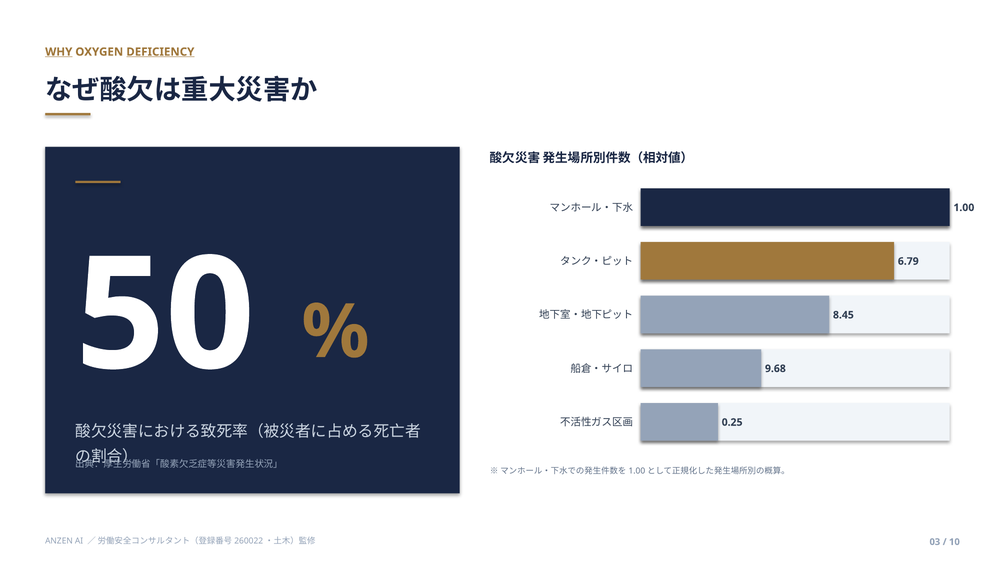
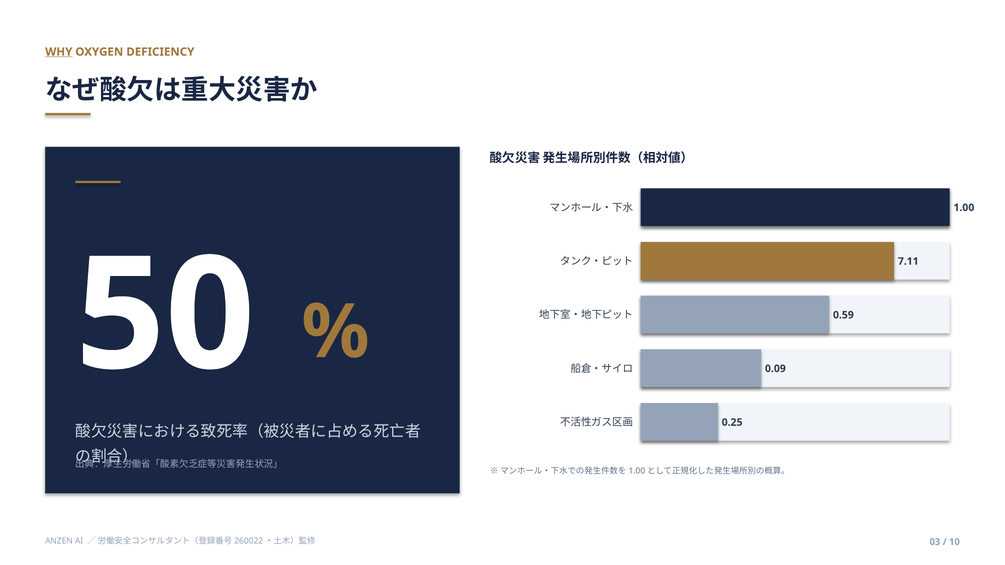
DEFICIENCY underline: present -> none
6.79: 6.79 -> 7.11
8.45: 8.45 -> 0.59
9.68: 9.68 -> 0.09
